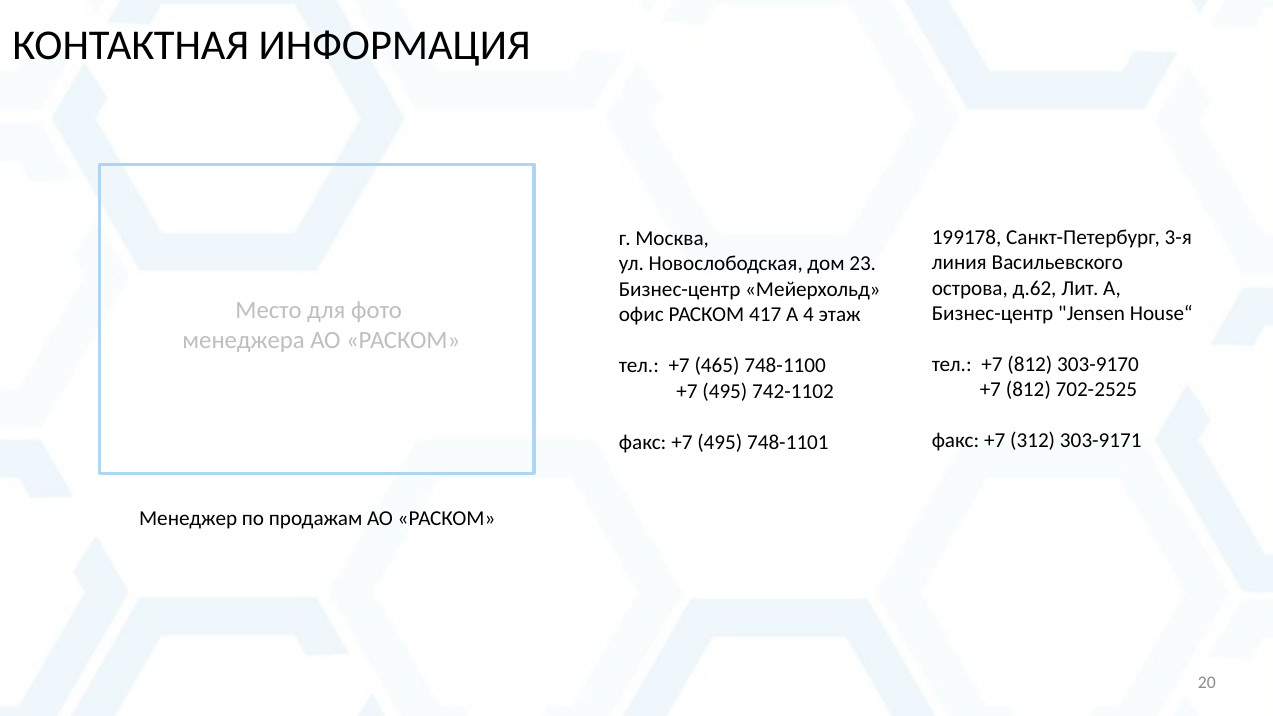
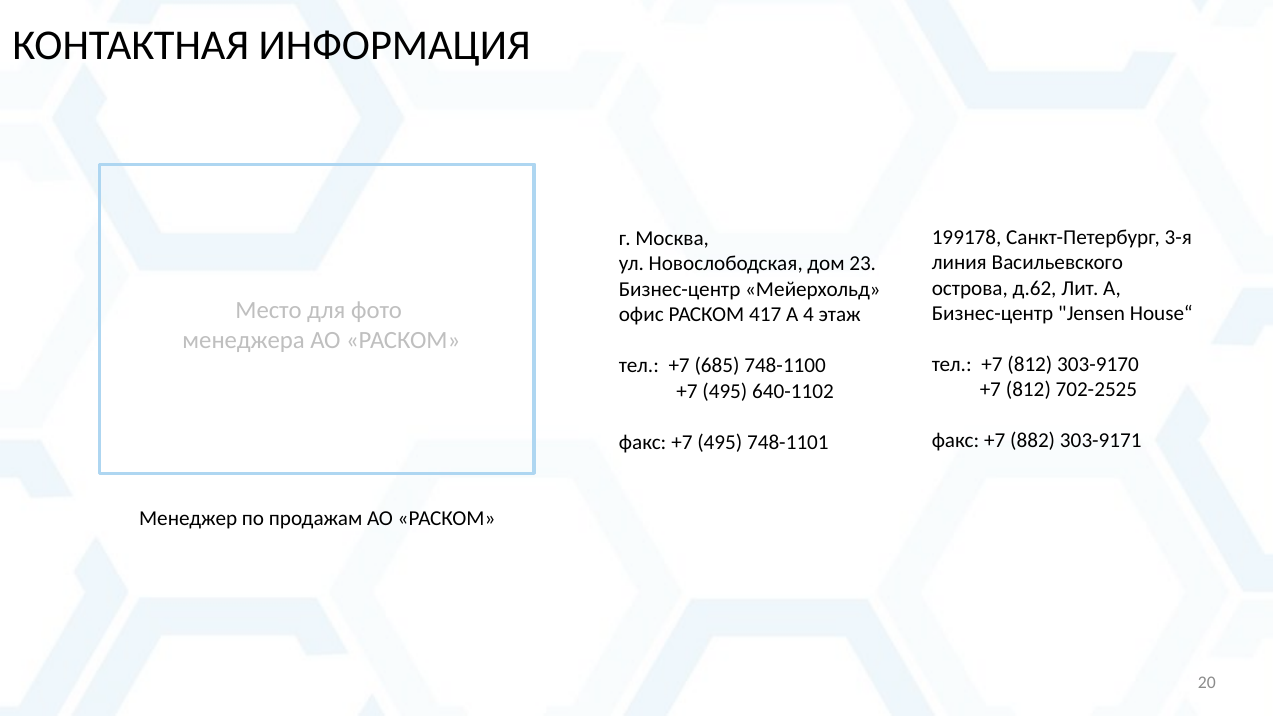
465: 465 -> 685
742-1102: 742-1102 -> 640-1102
312: 312 -> 882
